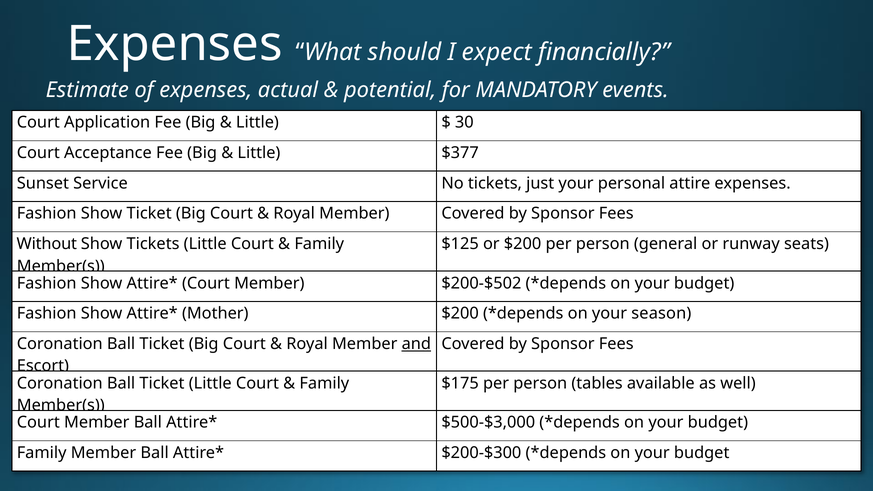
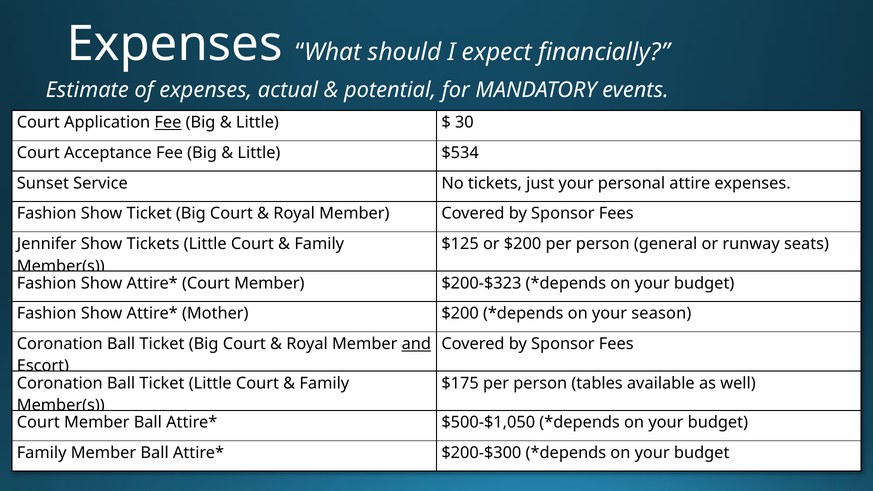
Fee at (168, 123) underline: none -> present
$377: $377 -> $534
Without: Without -> Jennifer
$200-$502: $200-$502 -> $200-$323
$500-$3,000: $500-$3,000 -> $500-$1,050
